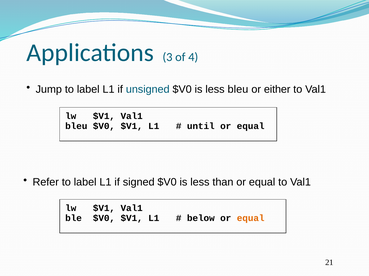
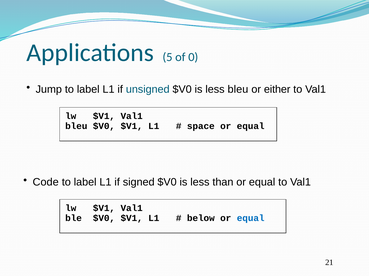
3: 3 -> 5
4: 4 -> 0
until: until -> space
Refer: Refer -> Code
equal at (251, 219) colour: orange -> blue
